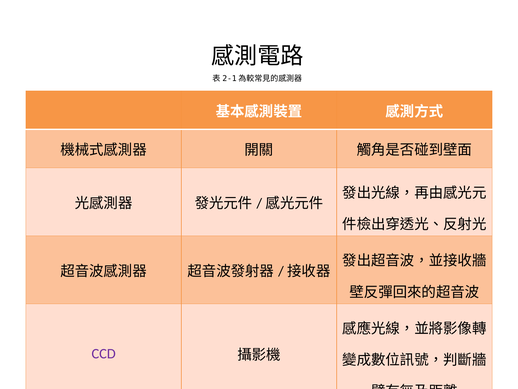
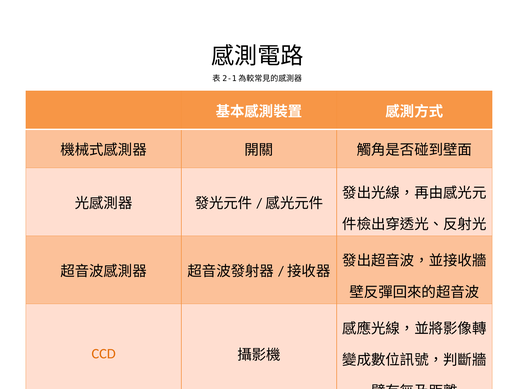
CCD colour: purple -> orange
